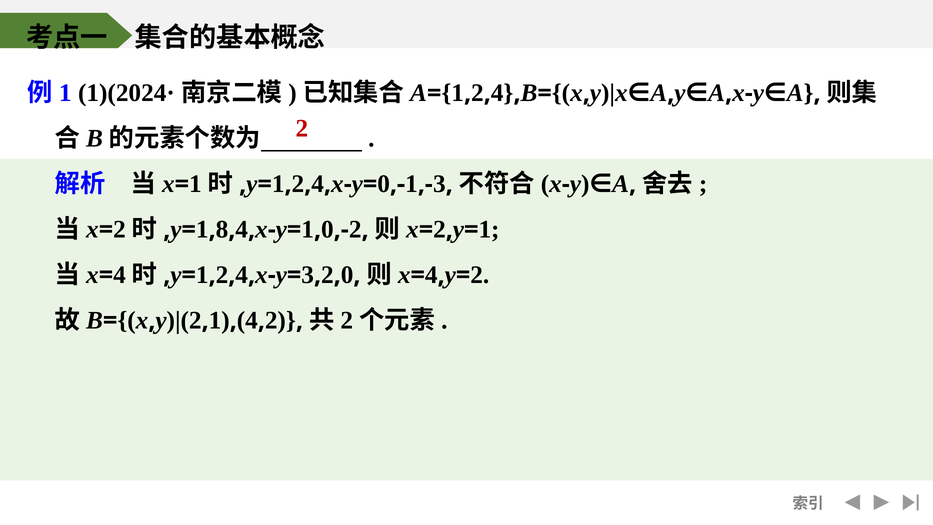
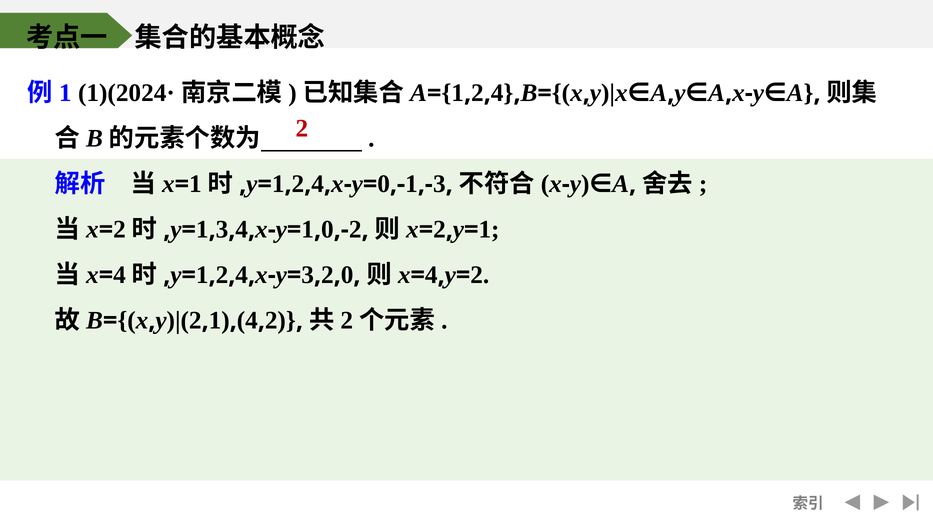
8 at (222, 229): 8 -> 3
